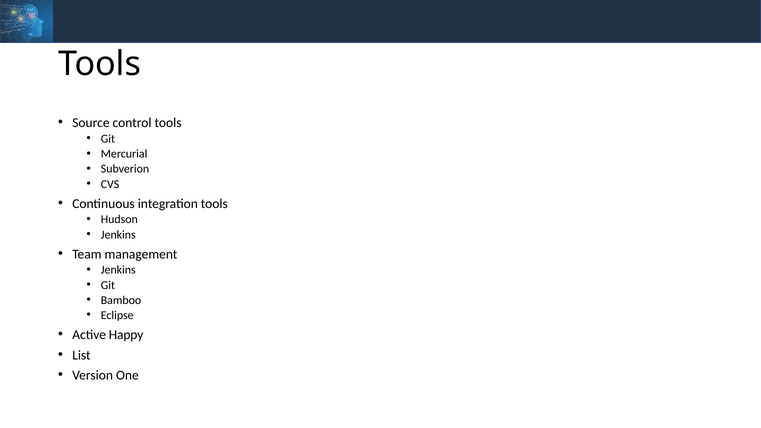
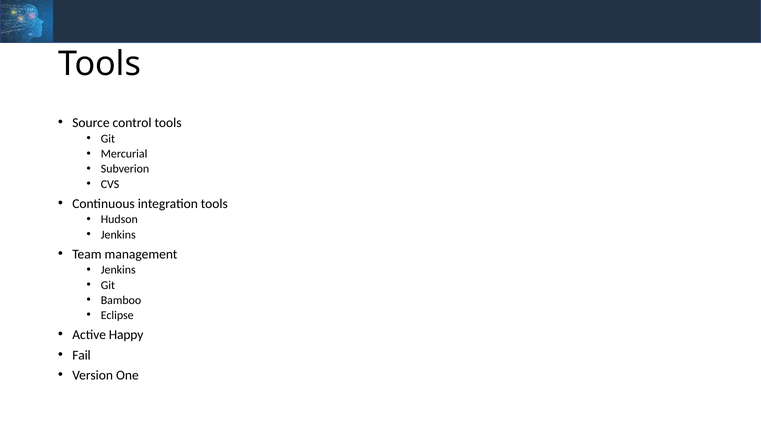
List: List -> Fail
